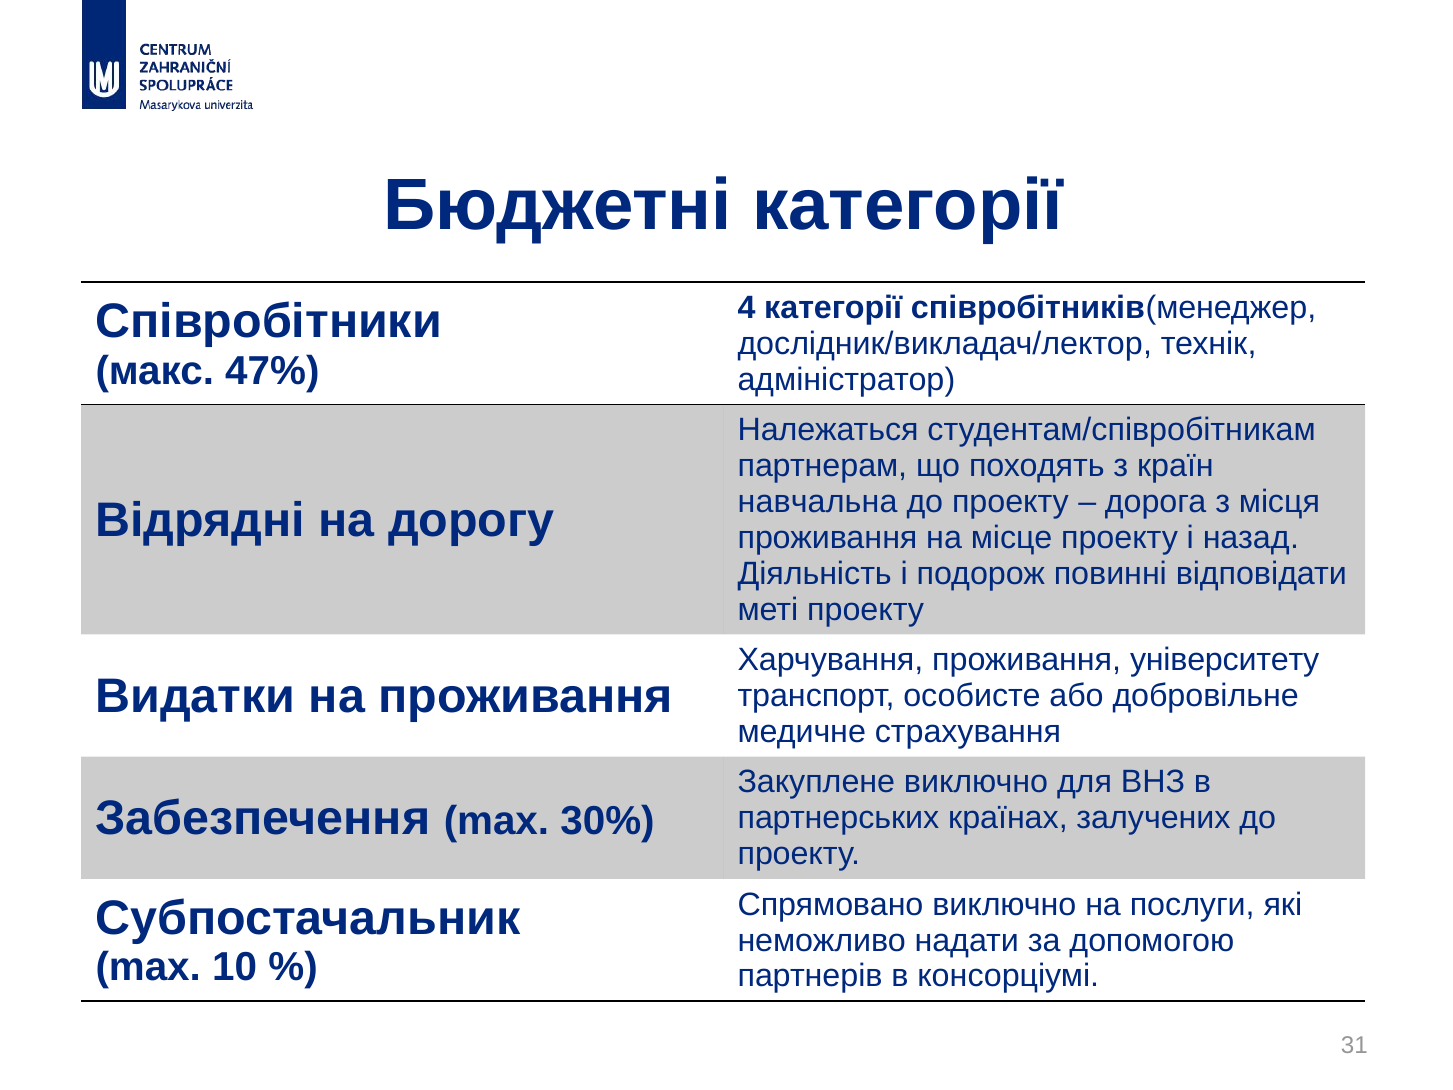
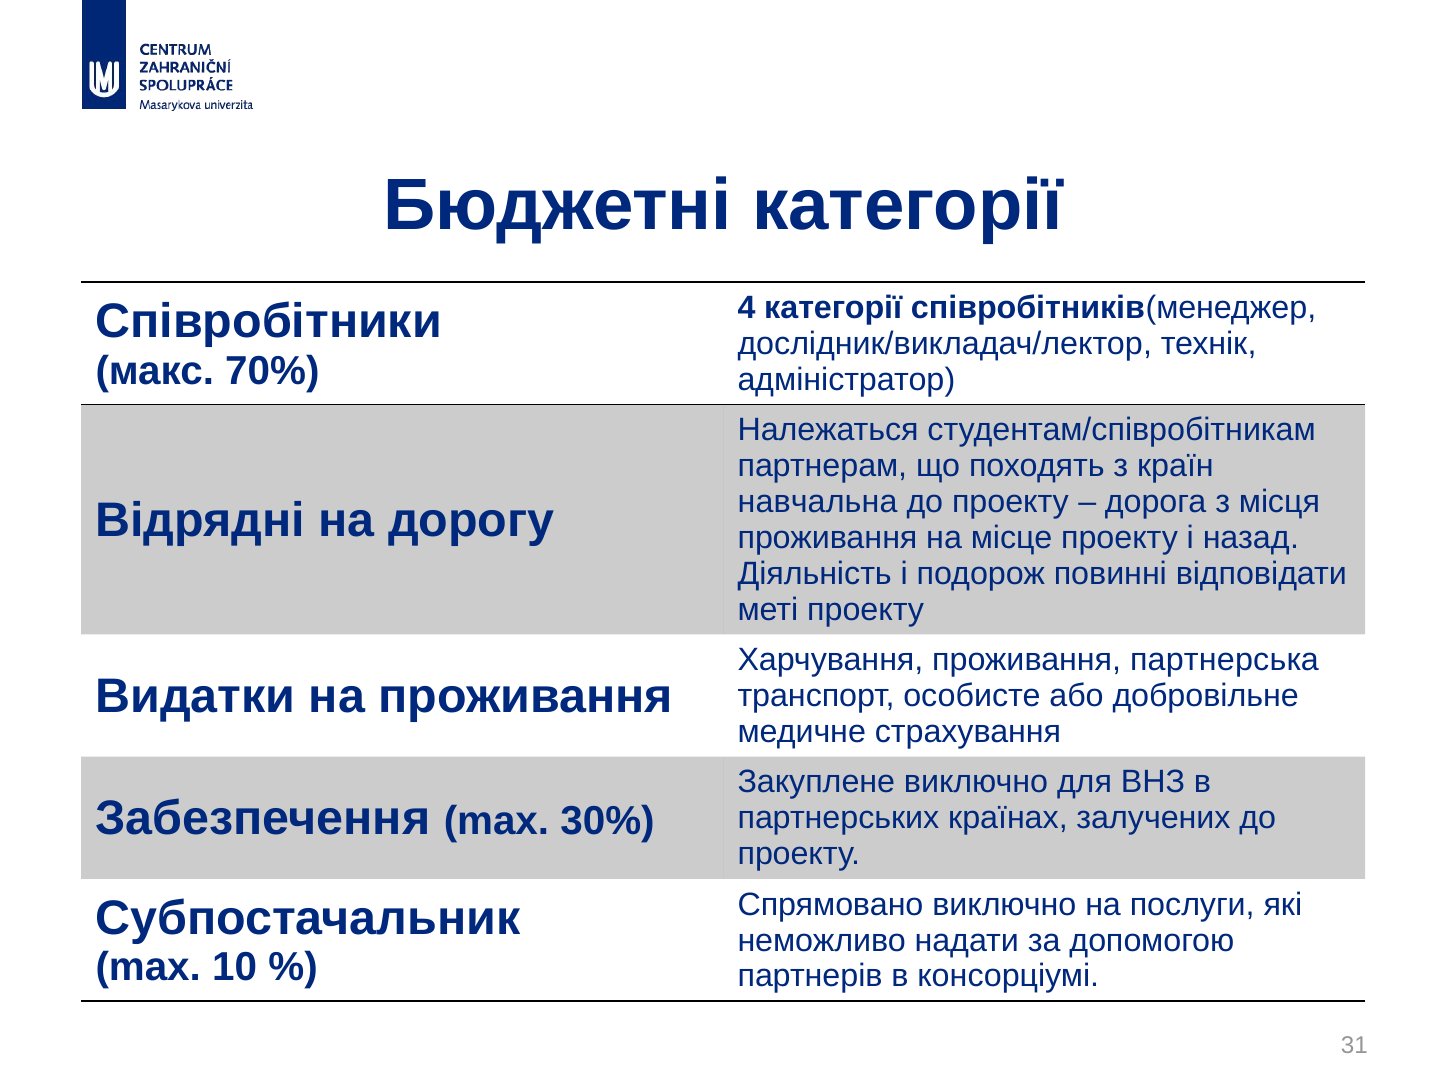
47%: 47% -> 70%
університету: університету -> партнерська
